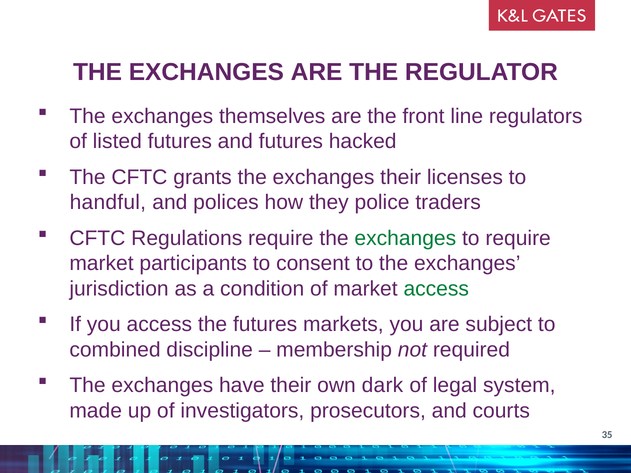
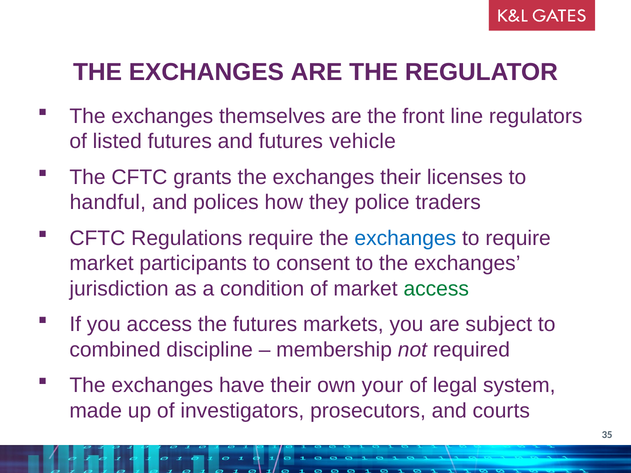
hacked: hacked -> vehicle
exchanges at (405, 238) colour: green -> blue
dark: dark -> your
